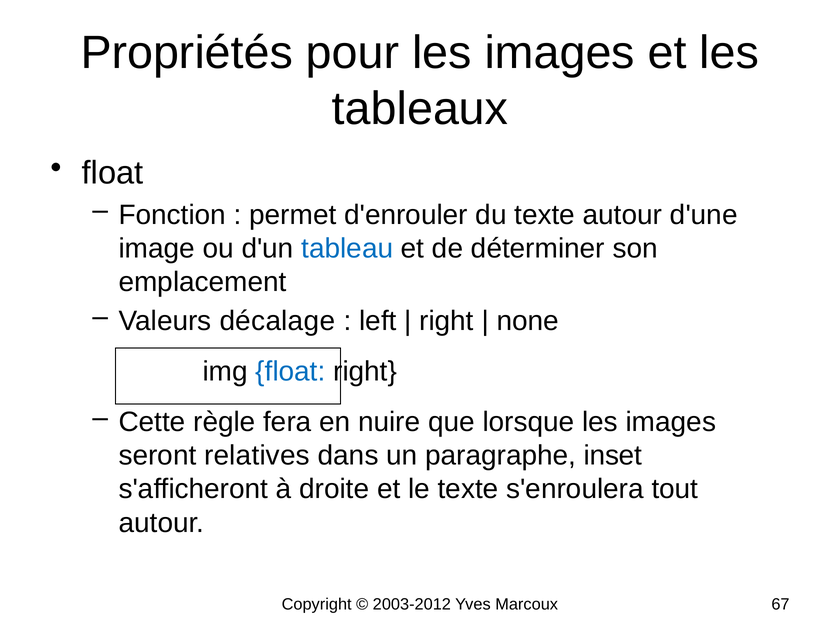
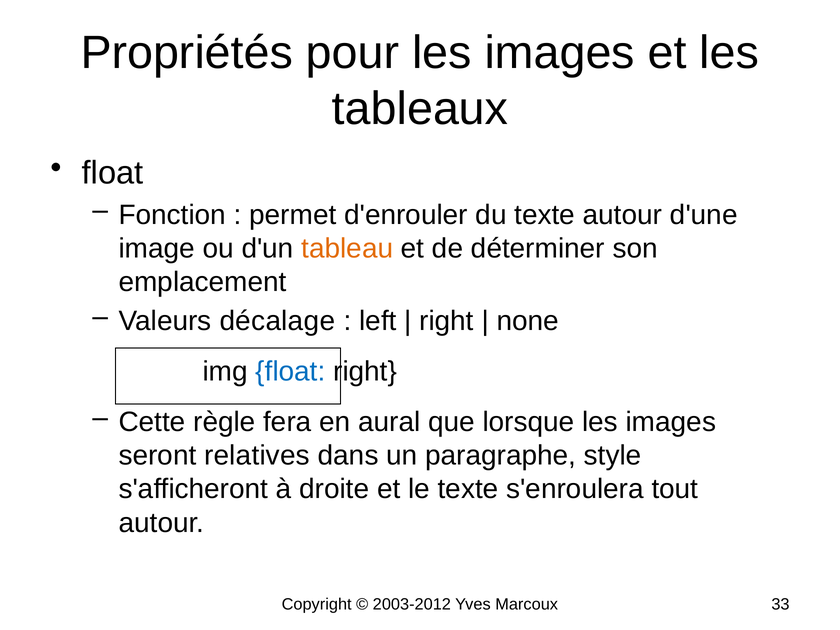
tableau colour: blue -> orange
nuire: nuire -> aural
inset: inset -> style
67: 67 -> 33
